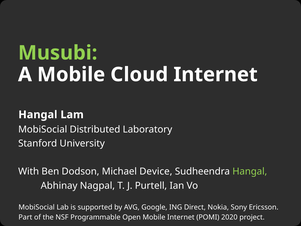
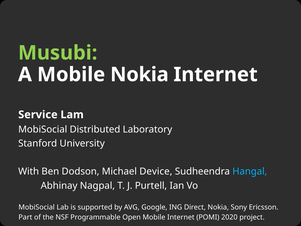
Mobile Cloud: Cloud -> Nokia
Hangal at (38, 115): Hangal -> Service
Hangal at (250, 171) colour: light green -> light blue
